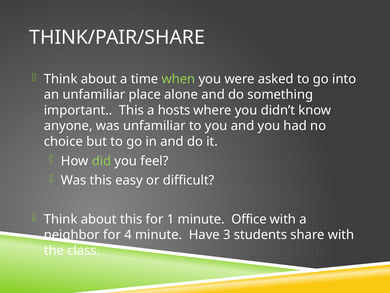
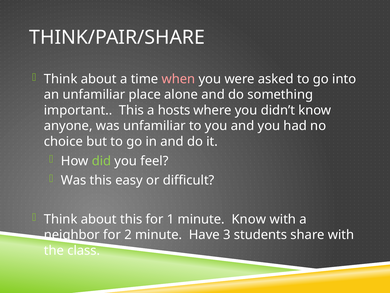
when colour: light green -> pink
minute Office: Office -> Know
4: 4 -> 2
